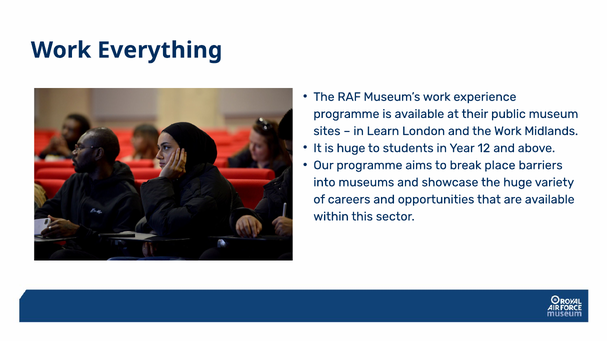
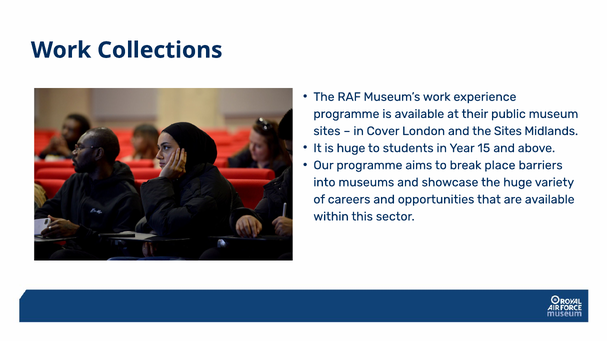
Everything: Everything -> Collections
Learn: Learn -> Cover
the Work: Work -> Sites
12: 12 -> 15
